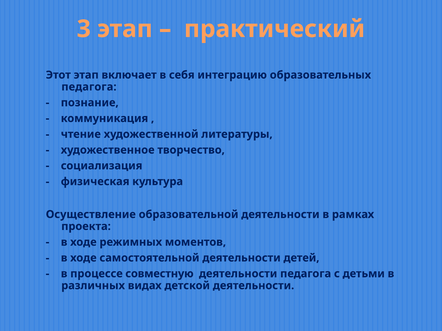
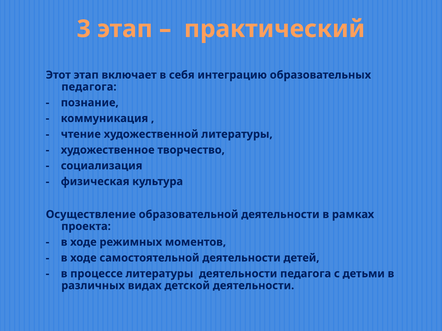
процессе совместную: совместную -> литературы
